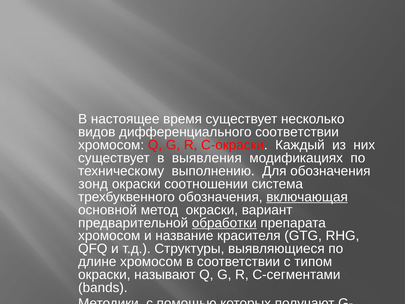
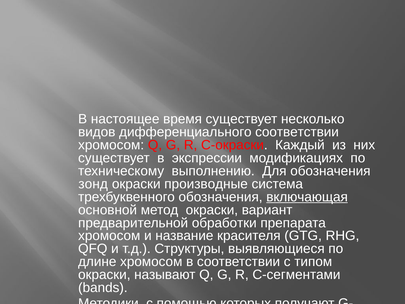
выявления: выявления -> экспрессии
соотношении: соотношении -> производные
обработки underline: present -> none
